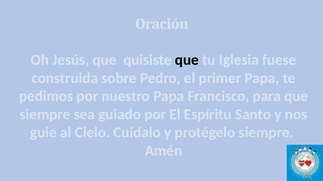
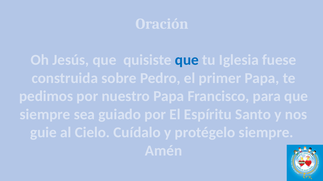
que at (187, 60) colour: black -> blue
